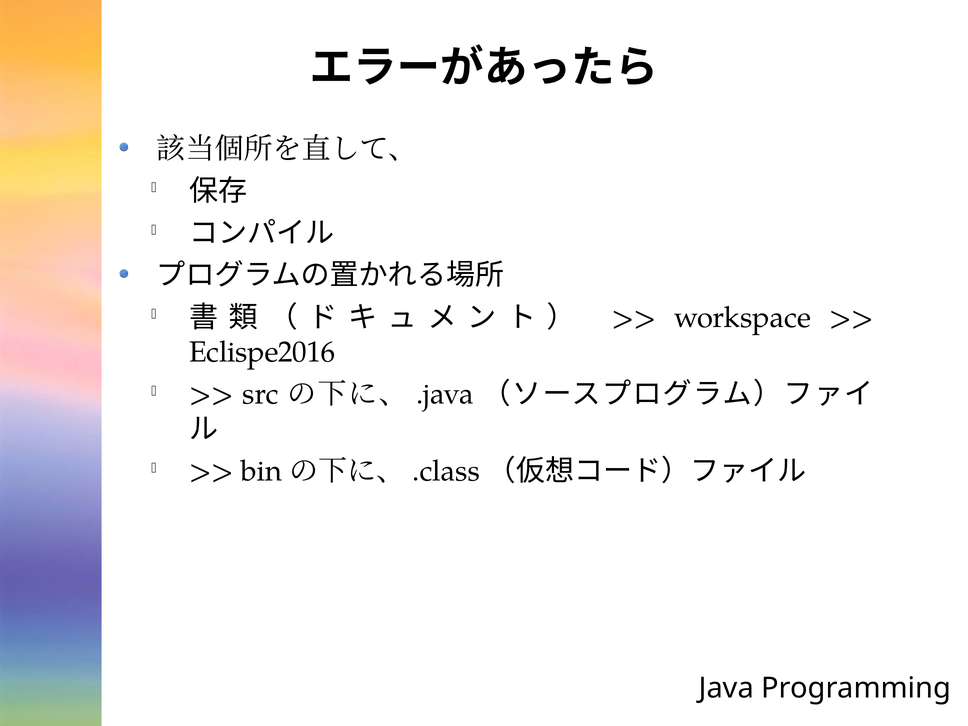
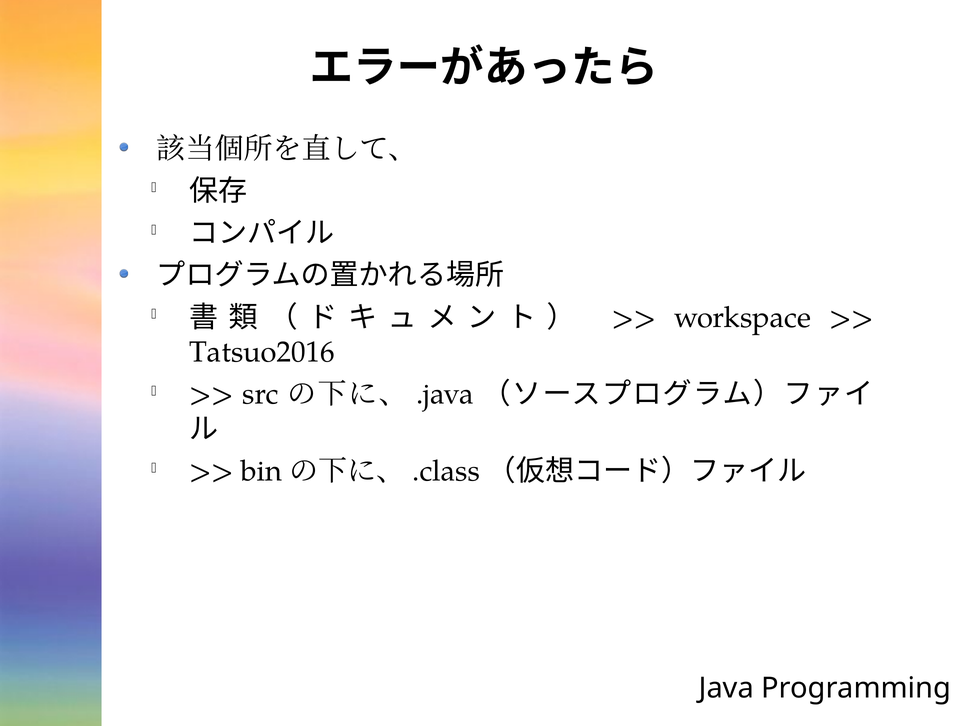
Eclispe2016: Eclispe2016 -> Tatsuo2016
